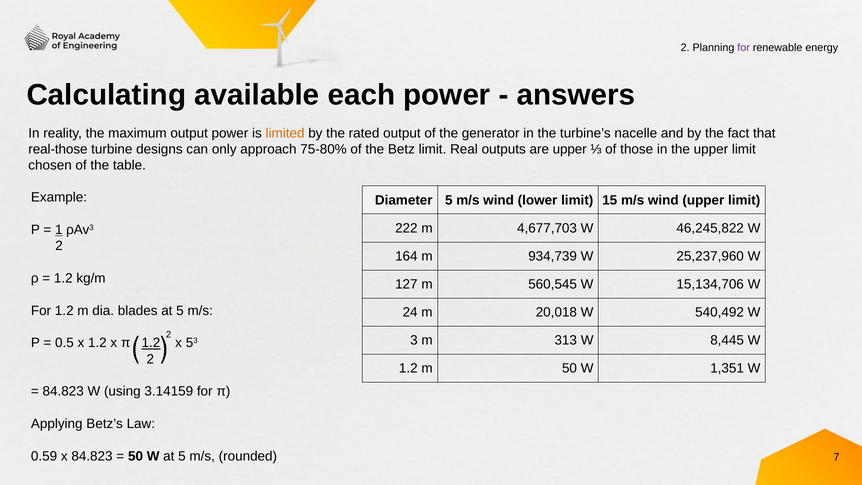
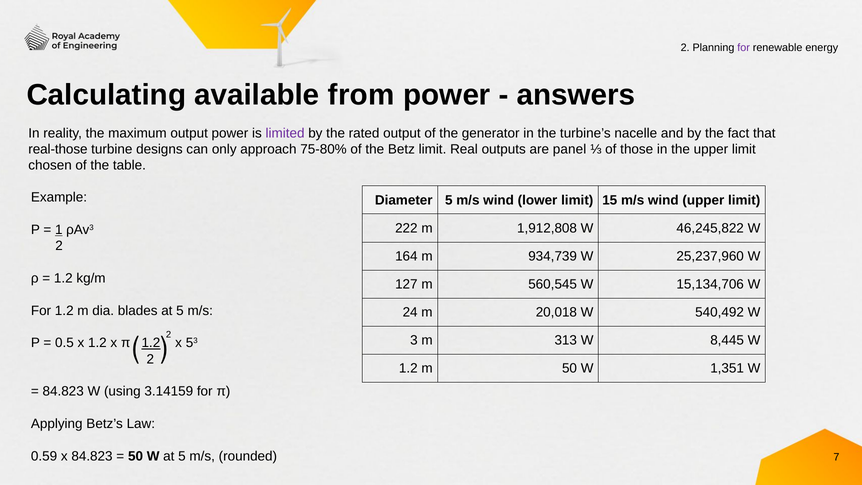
each: each -> from
limited colour: orange -> purple
are upper: upper -> panel
4,677,703: 4,677,703 -> 1,912,808
